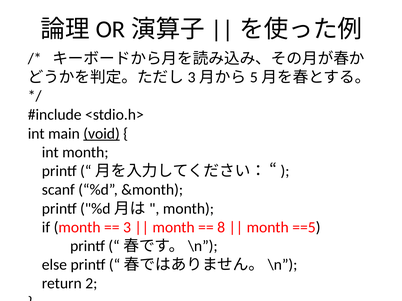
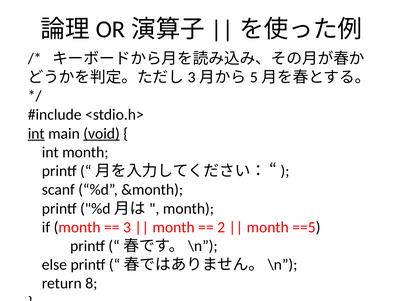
int at (36, 134) underline: none -> present
8: 8 -> 2
2: 2 -> 8
